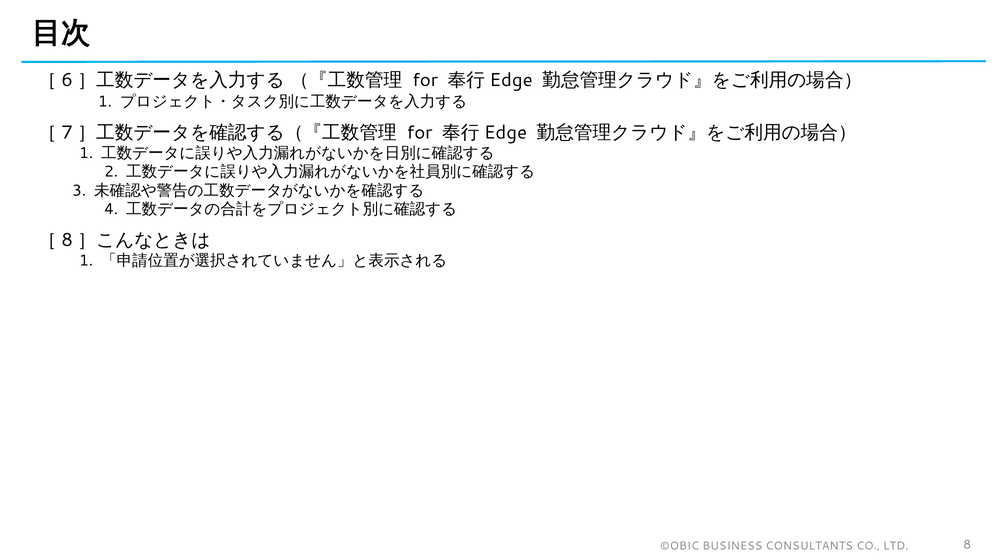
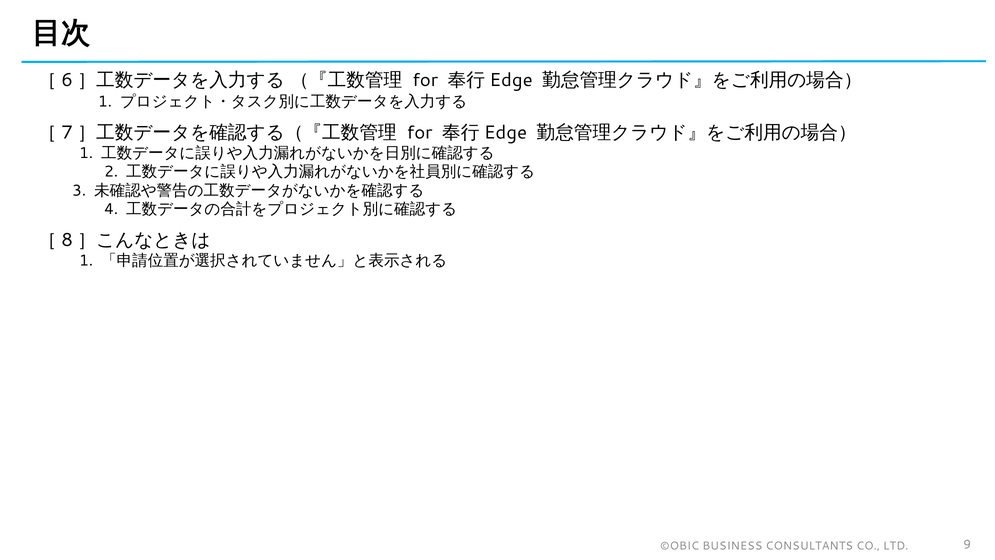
8: 8 -> 9
